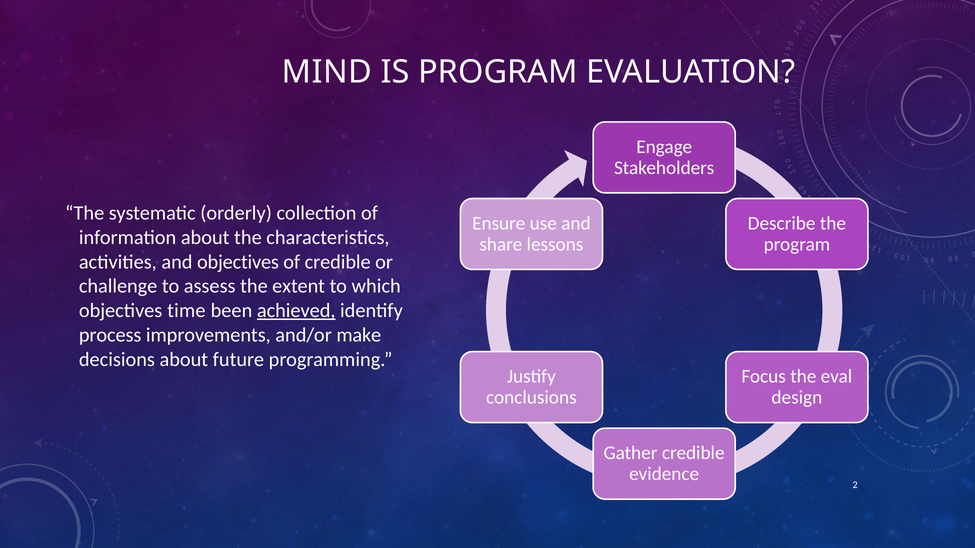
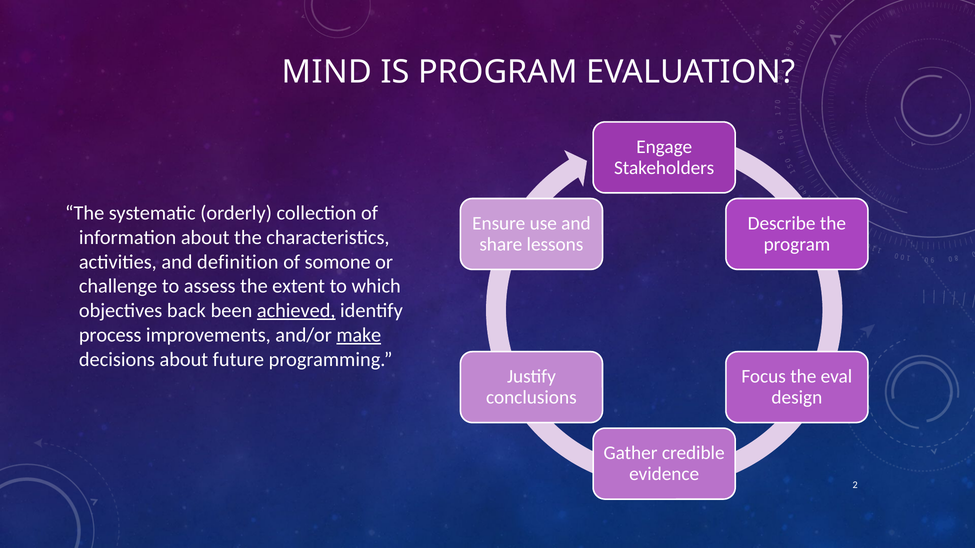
and objectives: objectives -> definition
of credible: credible -> somone
time: time -> back
make underline: none -> present
